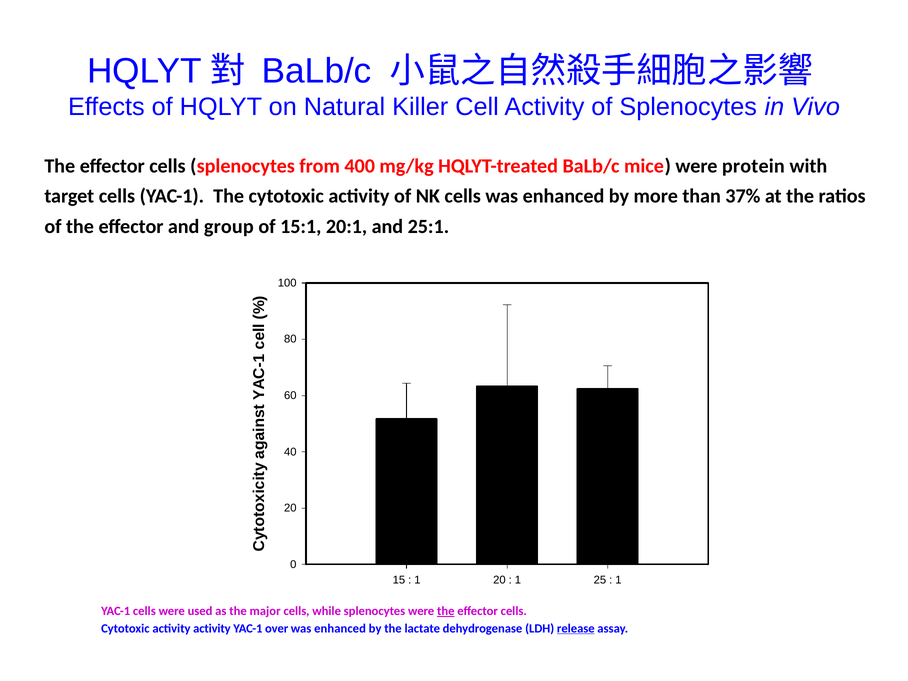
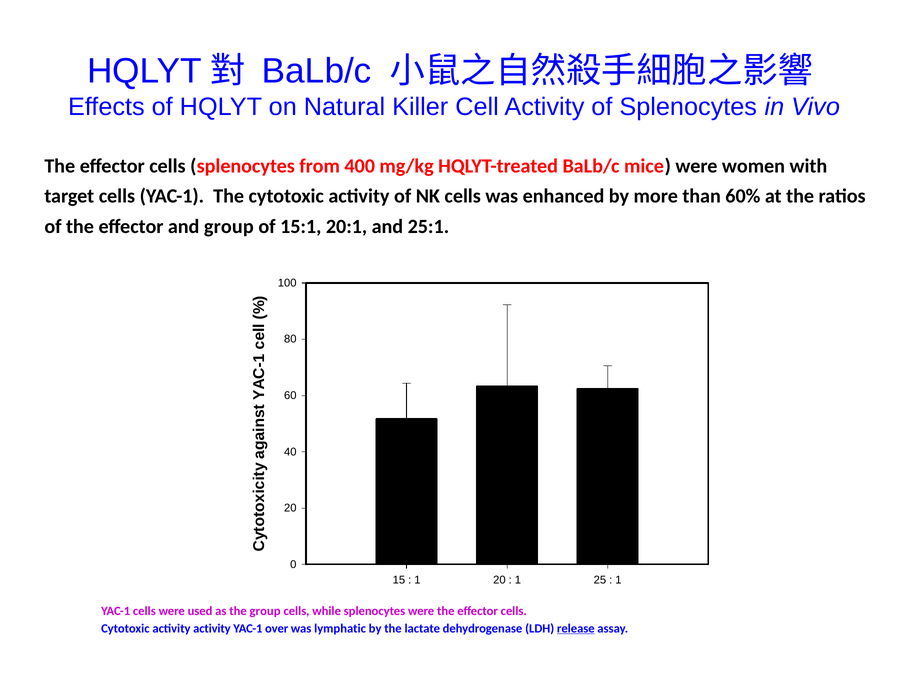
protein: protein -> women
37%: 37% -> 60%
the major: major -> group
the at (446, 611) underline: present -> none
enhanced at (340, 628): enhanced -> lymphatic
